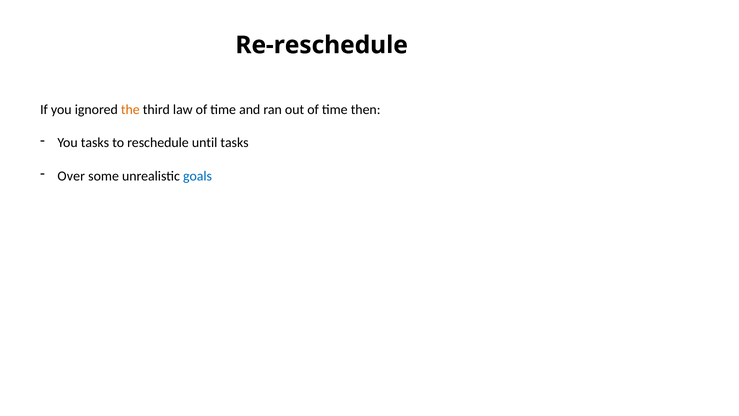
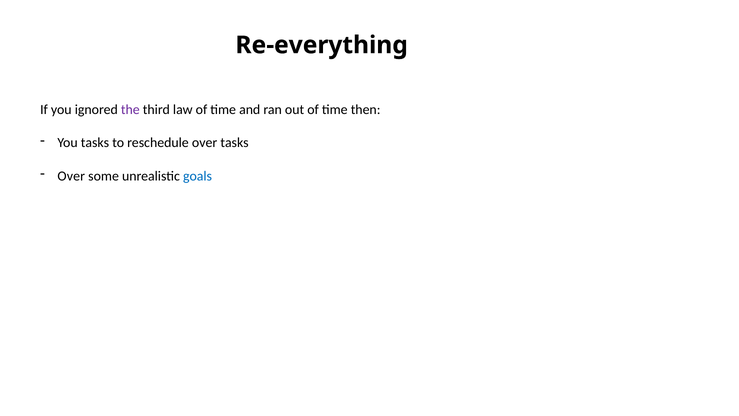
Re-reschedule: Re-reschedule -> Re-everything
the colour: orange -> purple
reschedule until: until -> over
